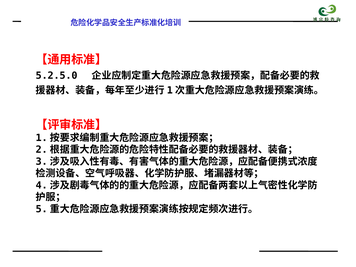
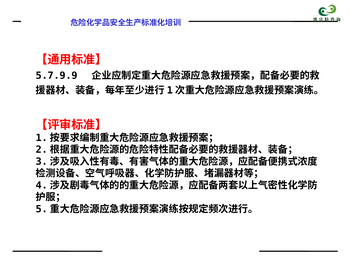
5.2.5.0: 5.2.5.0 -> 5.7.9.9
